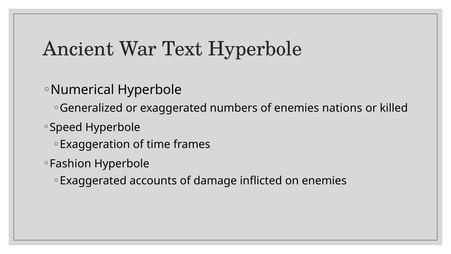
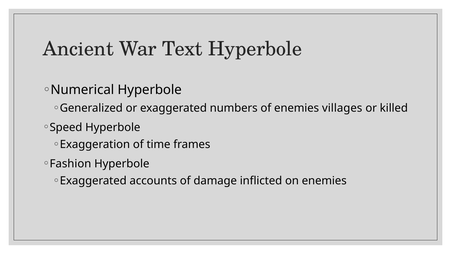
nations: nations -> villages
